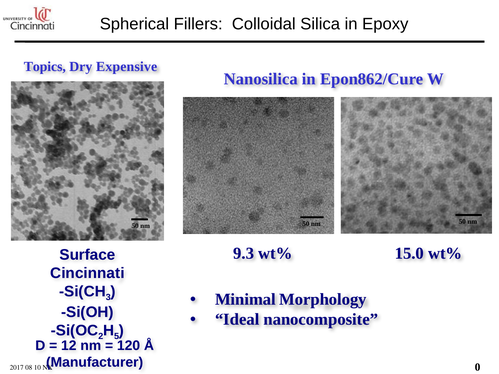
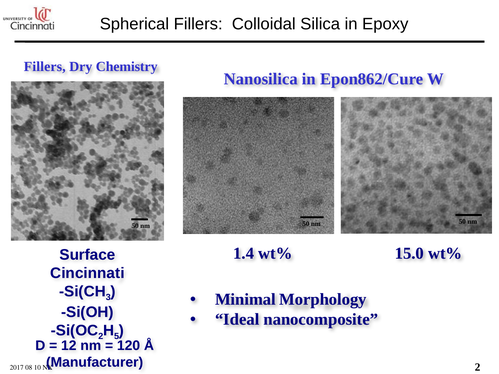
Topics at (45, 67): Topics -> Fillers
Expensive: Expensive -> Chemistry
9.3: 9.3 -> 1.4
0 at (478, 367): 0 -> 2
